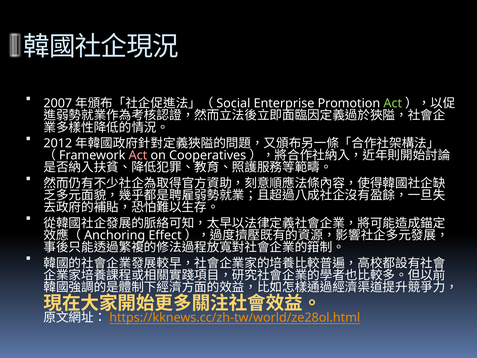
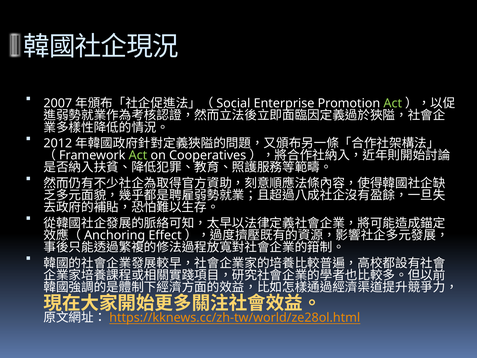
Act at (138, 155) colour: pink -> light green
